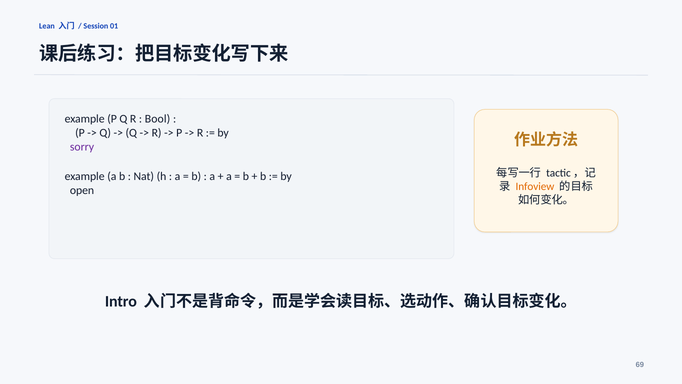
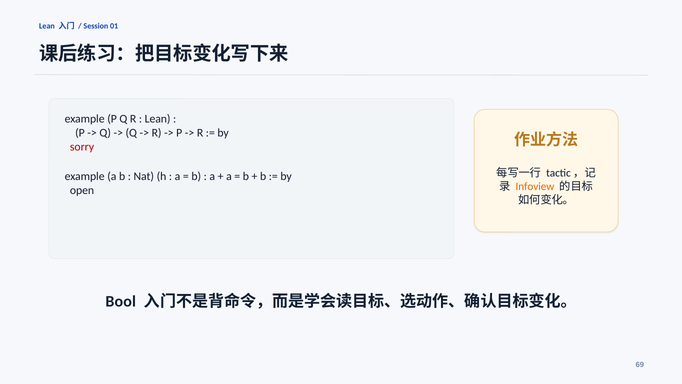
Bool at (158, 119): Bool -> Lean
sorry colour: purple -> red
Intro: Intro -> Bool
